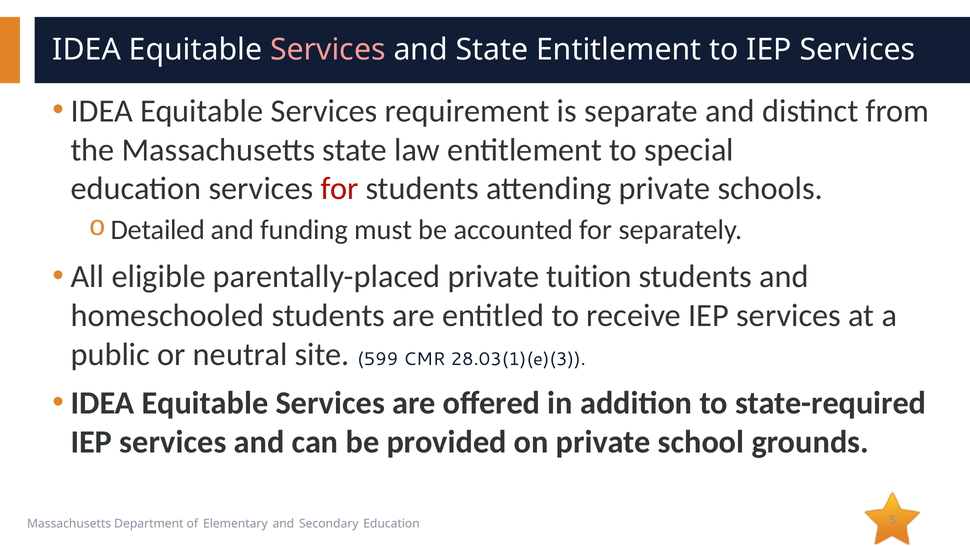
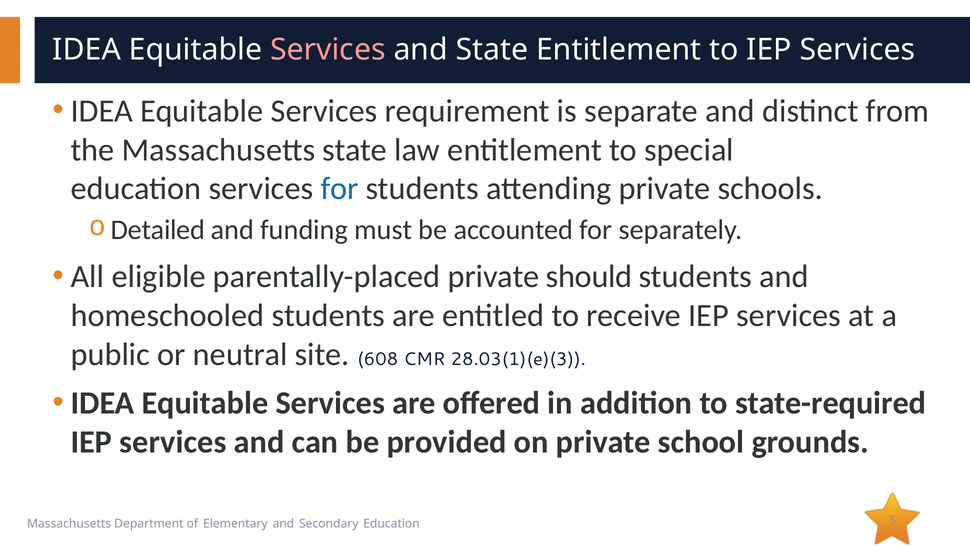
for at (340, 189) colour: red -> blue
tuition: tuition -> should
599: 599 -> 608
